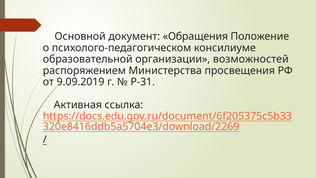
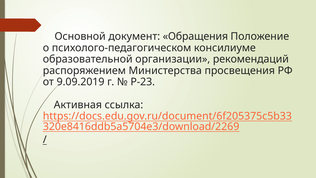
возможностей: возможностей -> рекомендаций
Р-31: Р-31 -> Р-23
